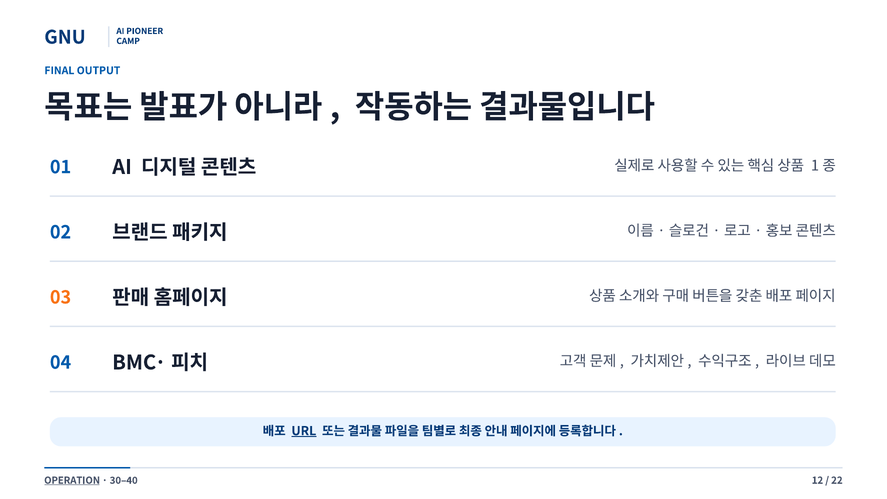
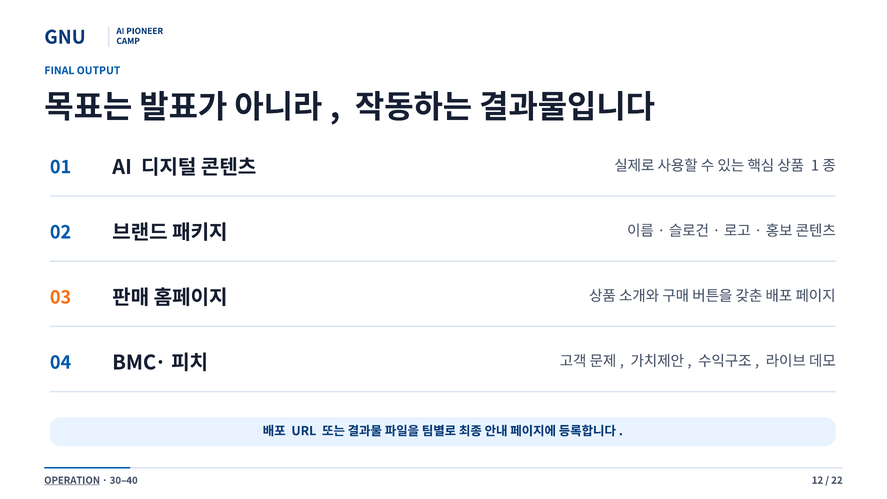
URL underline: present -> none
